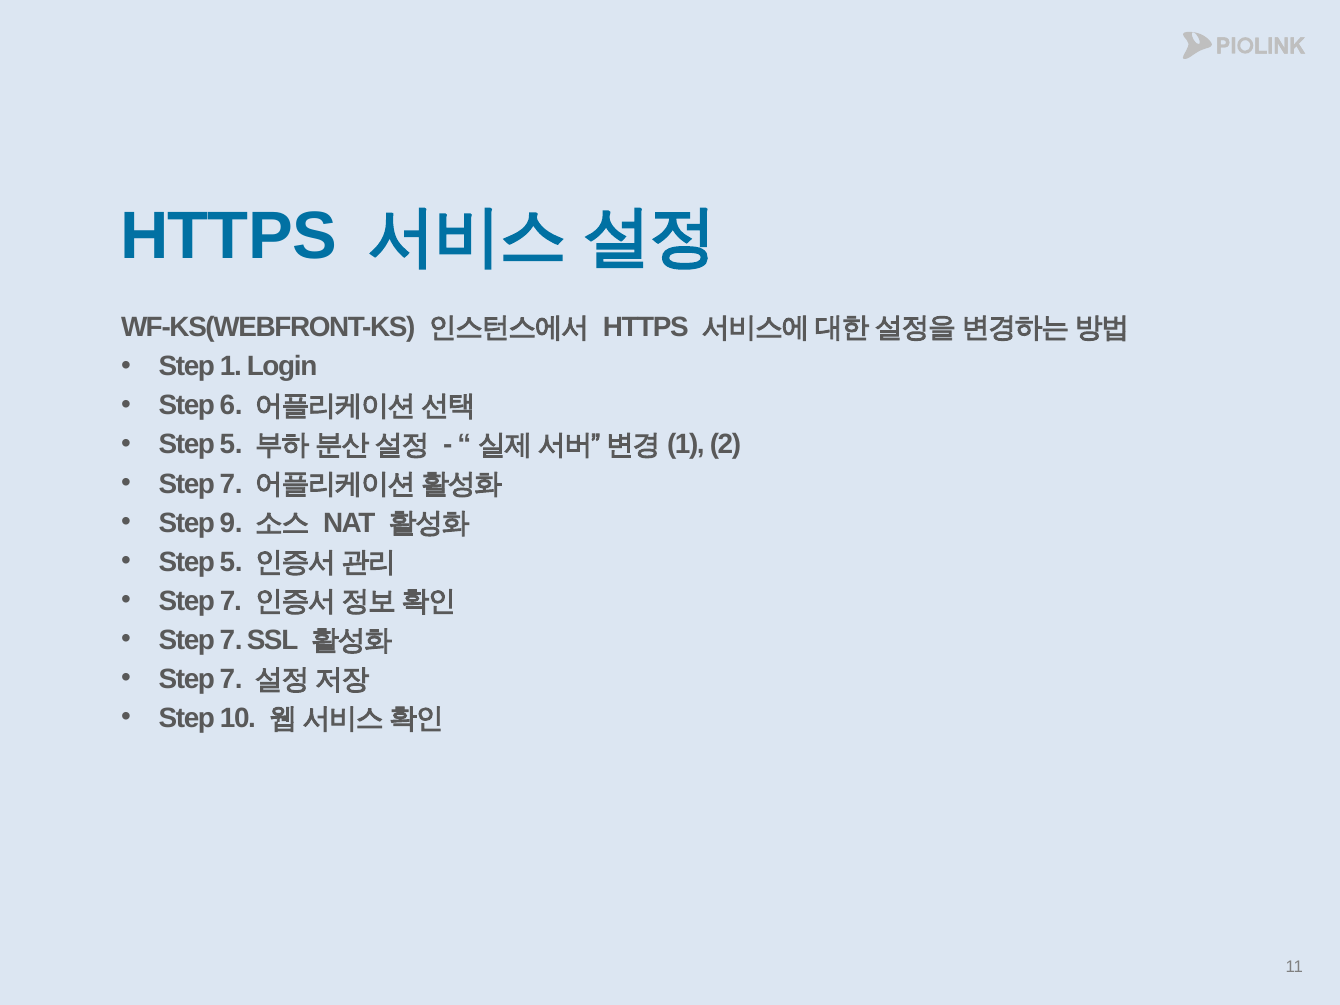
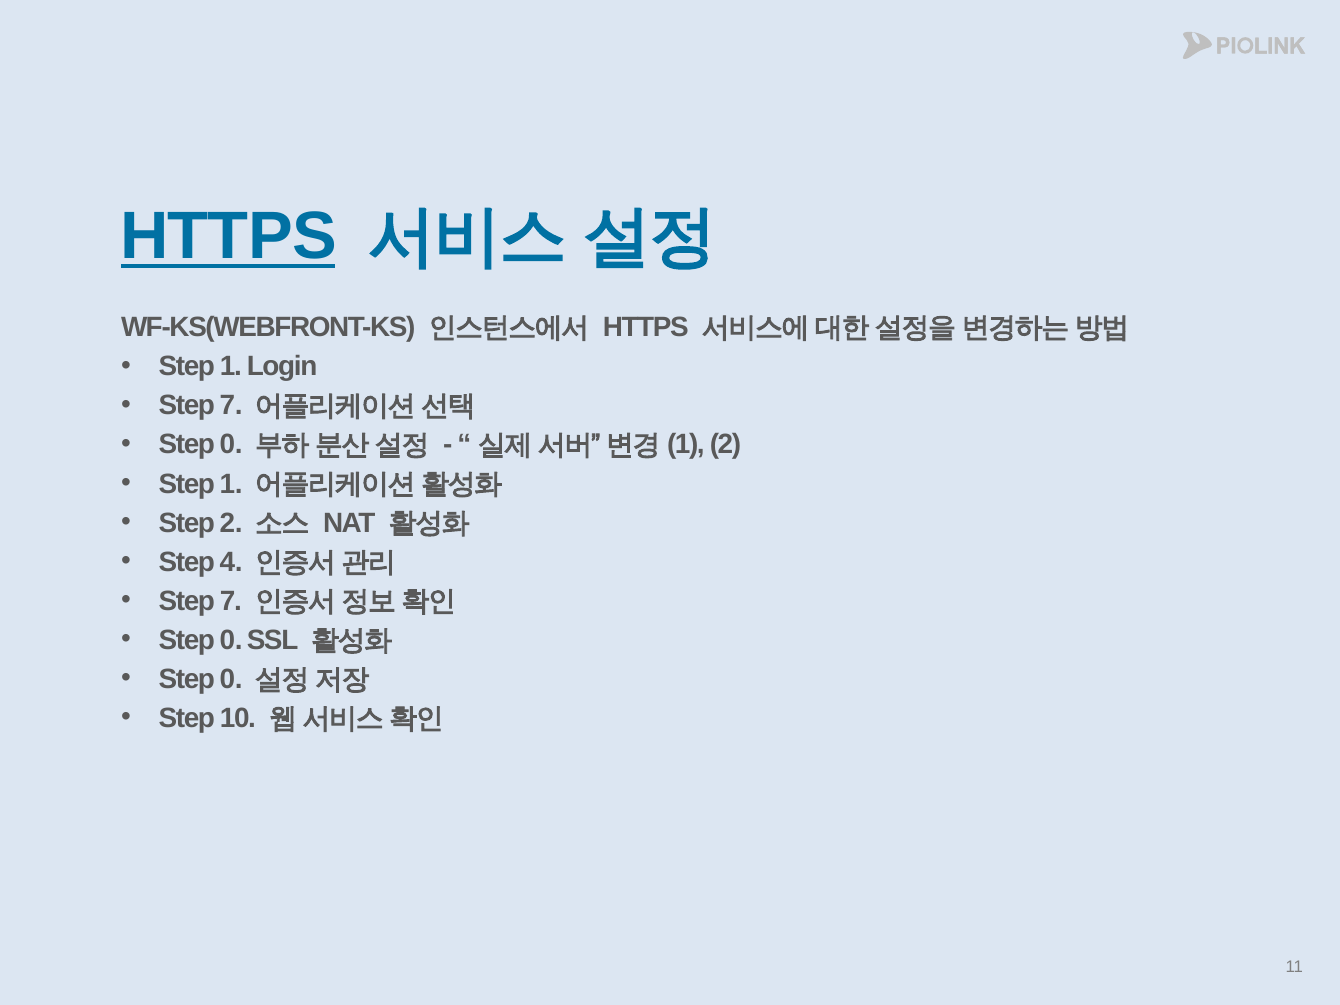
HTTPS at (228, 237) underline: none -> present
6 at (231, 406): 6 -> 7
5 at (231, 445): 5 -> 0
7 at (231, 484): 7 -> 1
Step 9: 9 -> 2
5 at (231, 562): 5 -> 4
7 at (231, 640): 7 -> 0
7 at (231, 679): 7 -> 0
